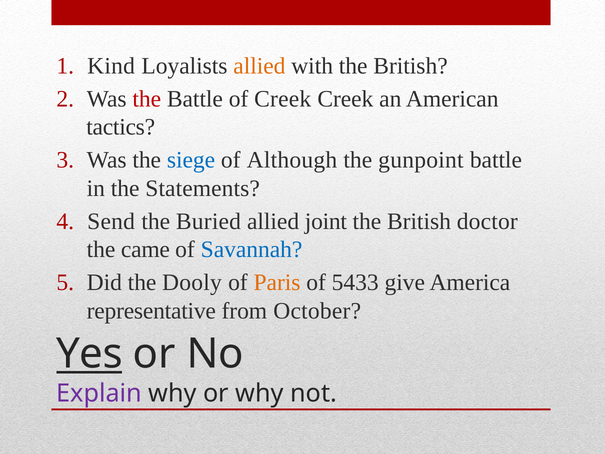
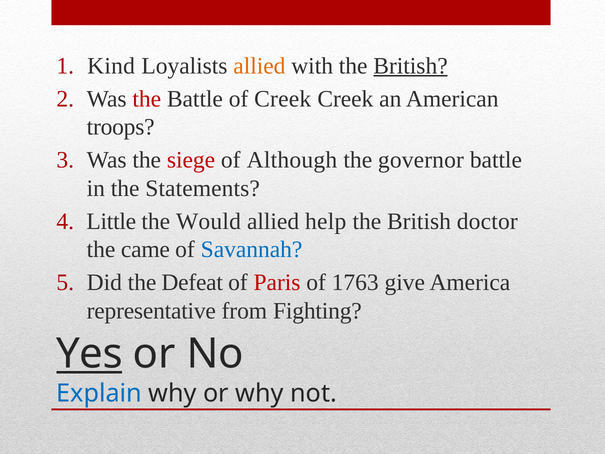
British at (411, 66) underline: none -> present
tactics: tactics -> troops
siege colour: blue -> red
gunpoint: gunpoint -> governor
Send: Send -> Little
Buried: Buried -> Would
joint: joint -> help
Dooly: Dooly -> Defeat
Paris colour: orange -> red
5433: 5433 -> 1763
October: October -> Fighting
Explain colour: purple -> blue
